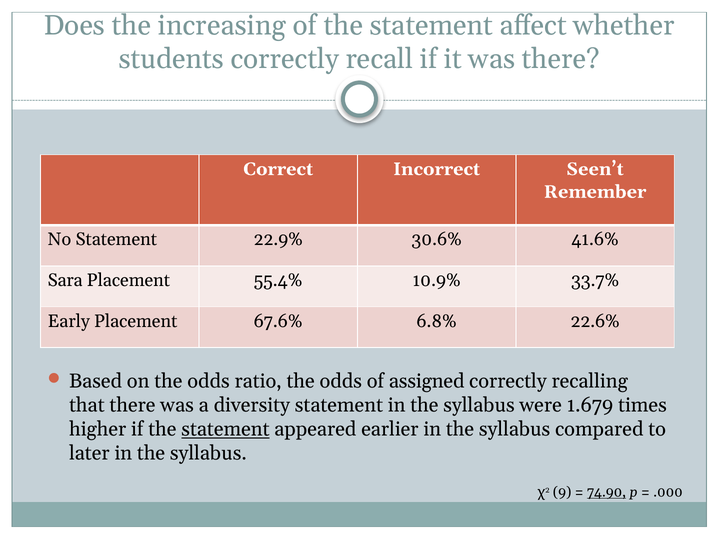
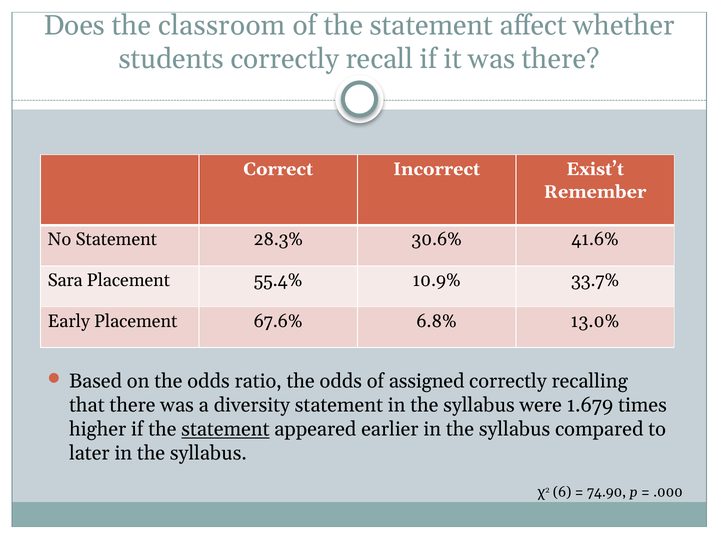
increasing: increasing -> classroom
Seen’t: Seen’t -> Exist’t
22.9%: 22.9% -> 28.3%
22.6%: 22.6% -> 13.0%
9: 9 -> 6
74.90 underline: present -> none
